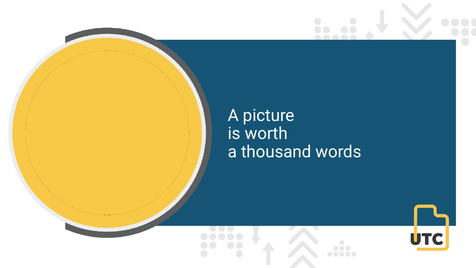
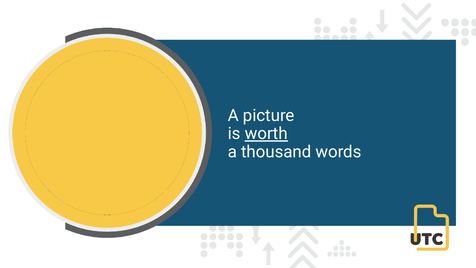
worth underline: none -> present
